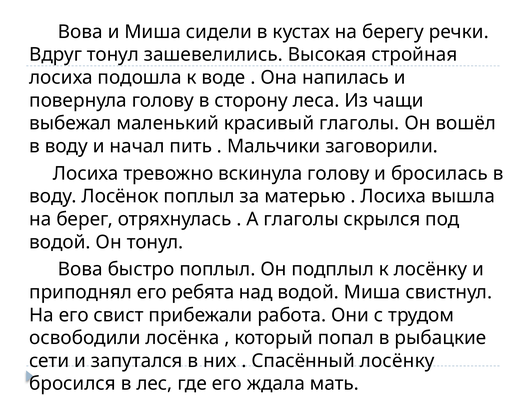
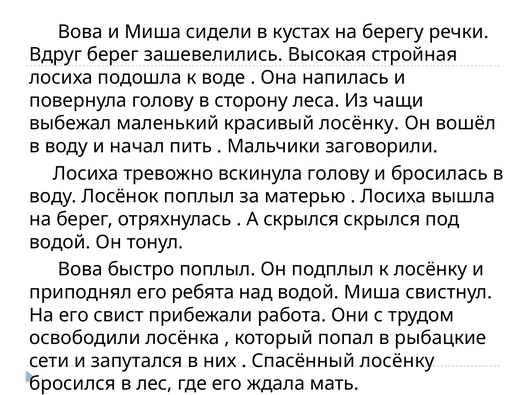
Вдруг тонул: тонул -> берег
красивый глаголы: глаголы -> лосёнку
А глаголы: глаголы -> скрылся
